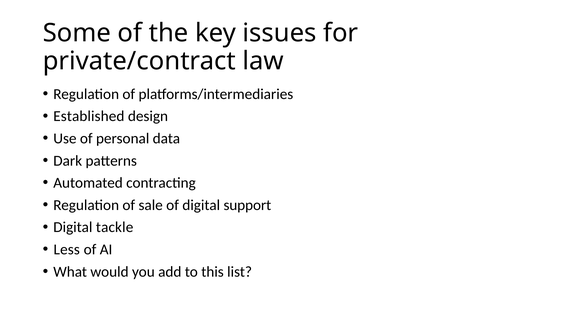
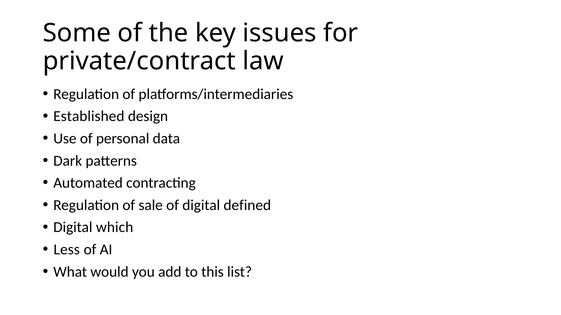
support: support -> defined
tackle: tackle -> which
